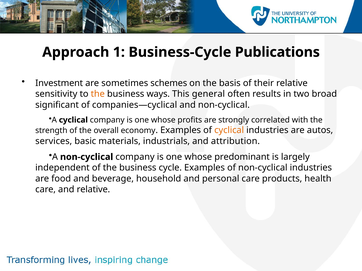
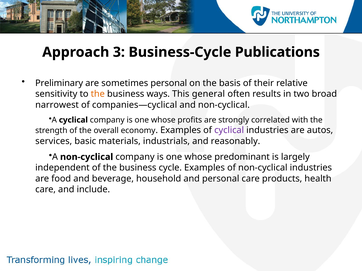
1: 1 -> 3
Investment: Investment -> Preliminary
sometimes schemes: schemes -> personal
significant: significant -> narrowest
cyclical at (229, 130) colour: orange -> purple
attribution: attribution -> reasonably
and relative: relative -> include
